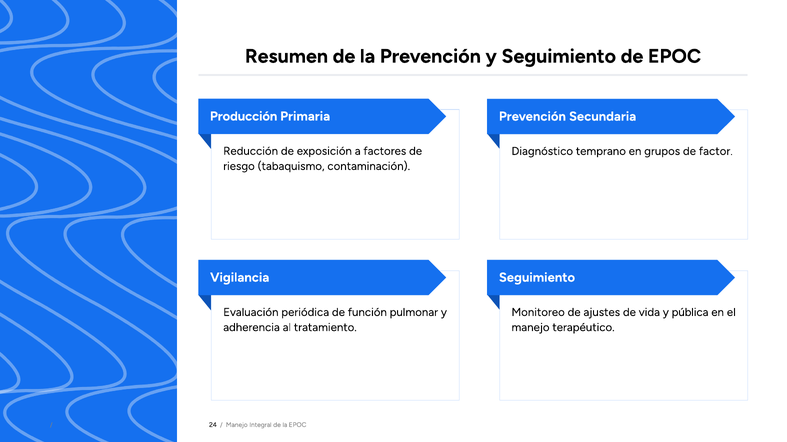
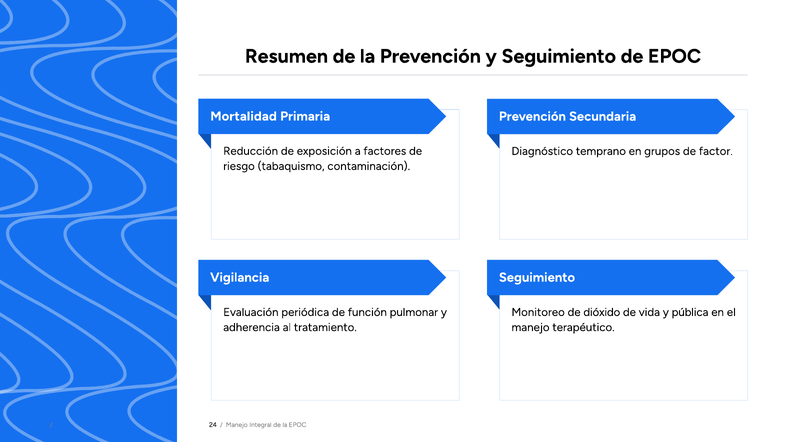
Producción: Producción -> Mortalidad
ajustes: ajustes -> dióxido
